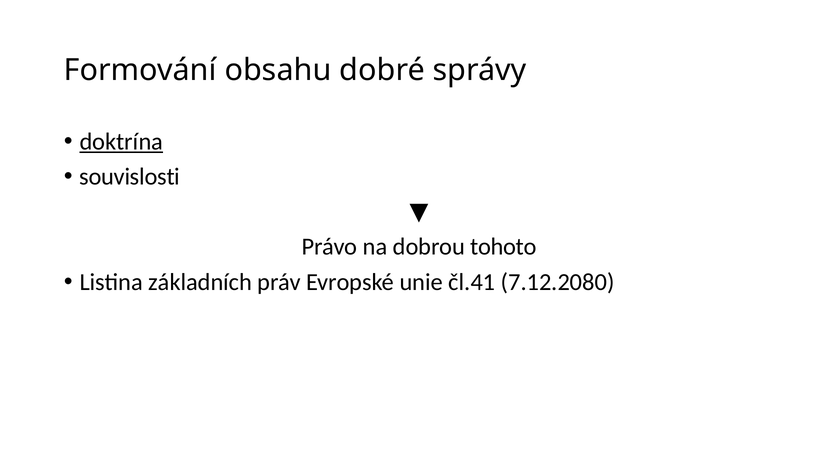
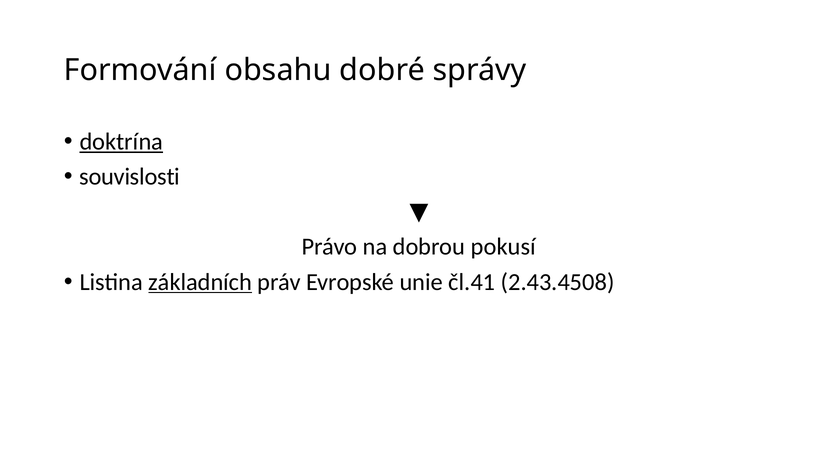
tohoto: tohoto -> pokusí
základních underline: none -> present
7.12.2080: 7.12.2080 -> 2.43.4508
